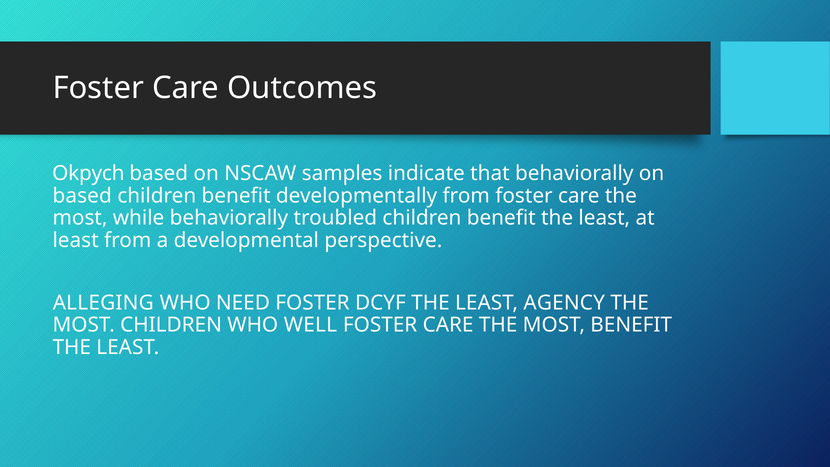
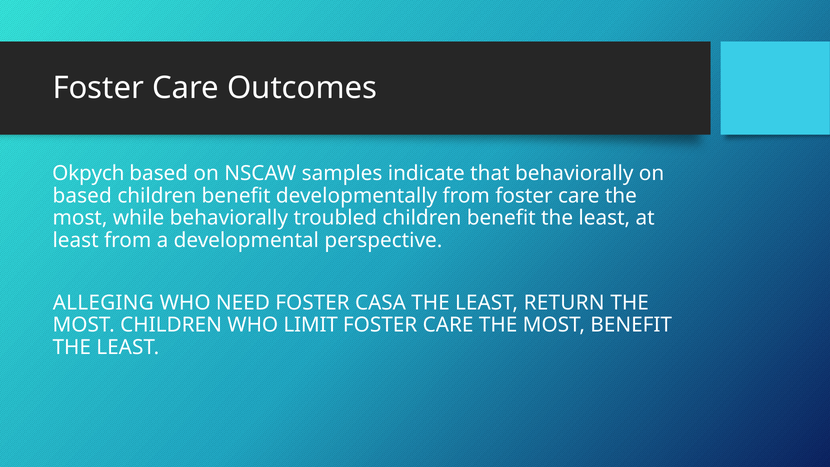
DCYF: DCYF -> CASA
AGENCY: AGENCY -> RETURN
WELL: WELL -> LIMIT
